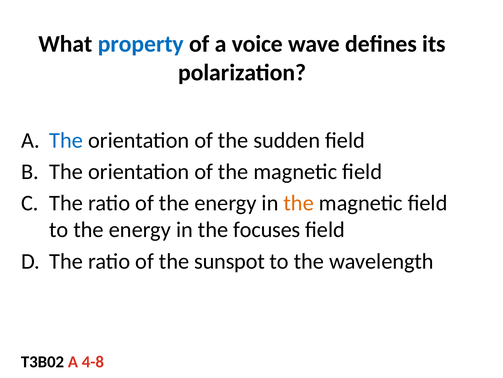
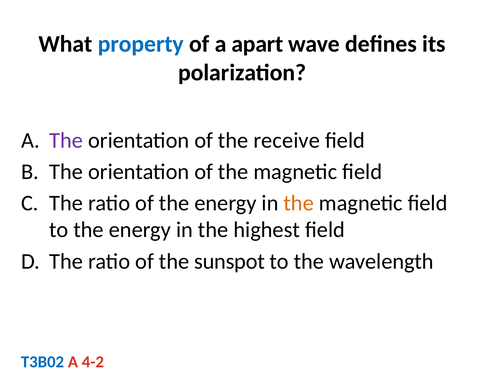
voice: voice -> apart
The at (66, 140) colour: blue -> purple
sudden: sudden -> receive
focuses: focuses -> highest
T3B02 colour: black -> blue
4-8: 4-8 -> 4-2
